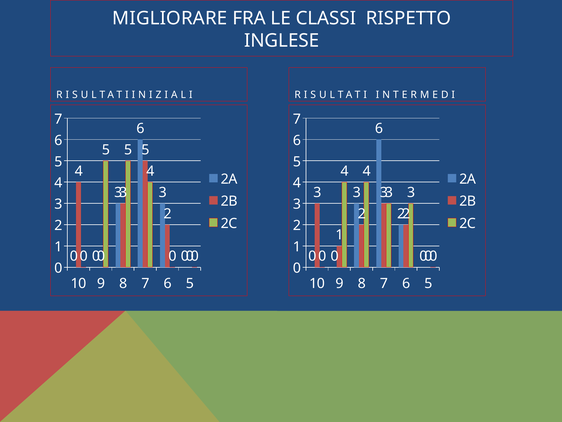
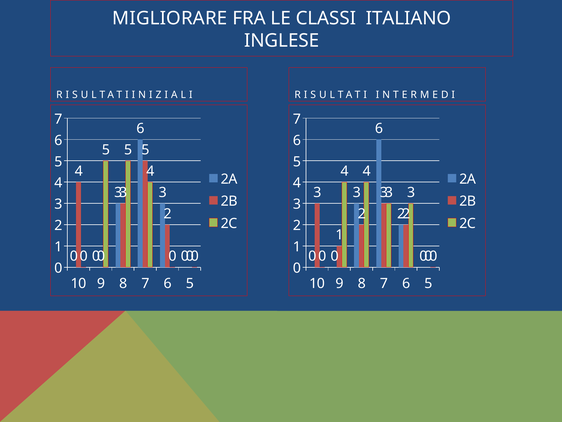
RISPETTO: RISPETTO -> ITALIANO
